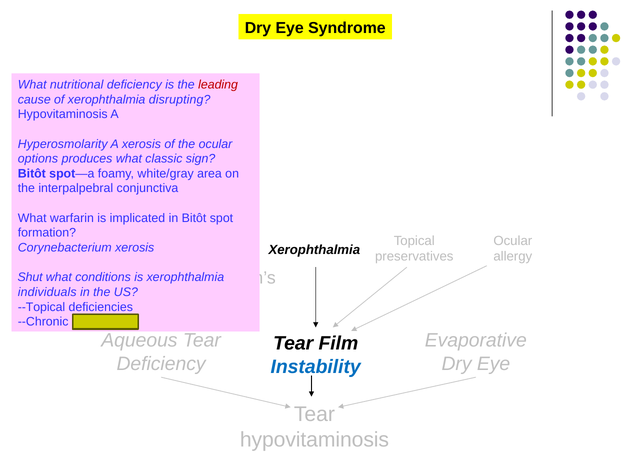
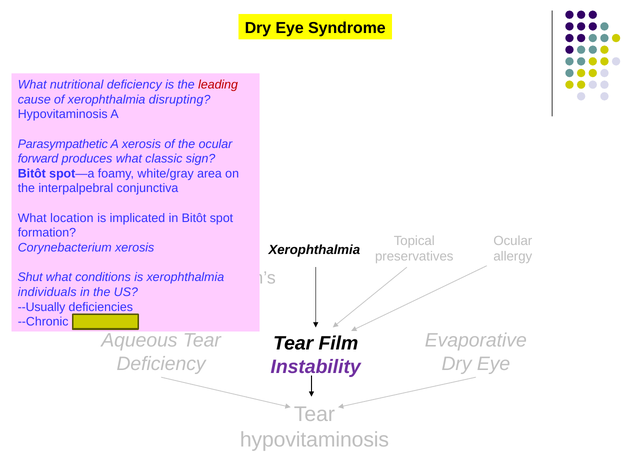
Hyperosmolarity: Hyperosmolarity -> Parasympathetic
options: options -> forward
warfarin: warfarin -> location
--Topical: --Topical -> --Usually
Instability colour: blue -> purple
